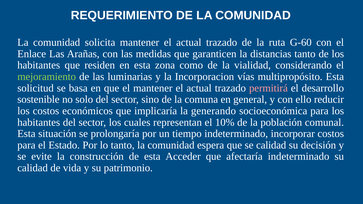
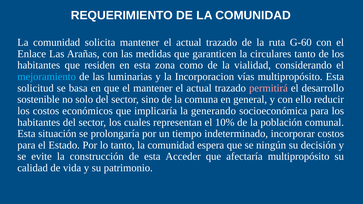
distancias: distancias -> circulares
mejoramiento colour: light green -> light blue
se calidad: calidad -> ningún
afectaría indeterminado: indeterminado -> multipropósito
